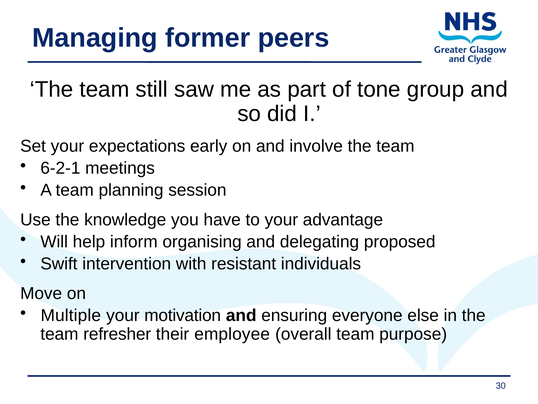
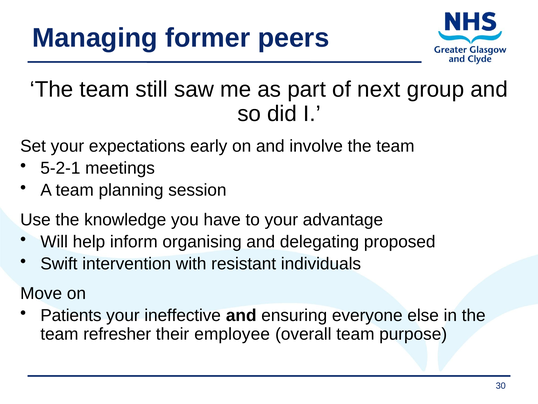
tone: tone -> next
6-2-1: 6-2-1 -> 5-2-1
Multiple: Multiple -> Patients
motivation: motivation -> ineffective
